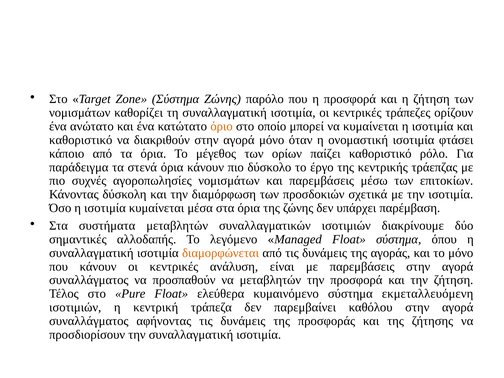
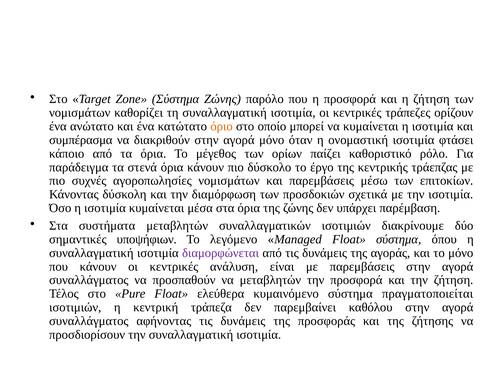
καθοριστικό at (81, 140): καθοριστικό -> συμπέρασμα
αλλοδαπής: αλλοδαπής -> υποψήφιων
διαμορφώνεται colour: orange -> purple
εκμεταλλευόμενη: εκμεταλλευόμενη -> πραγματοποιείται
